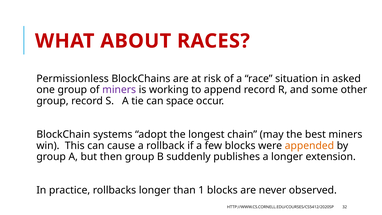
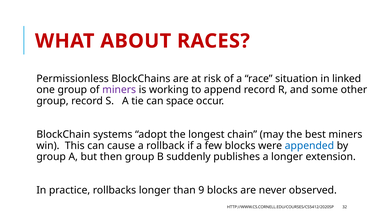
asked: asked -> linked
appended colour: orange -> blue
1: 1 -> 9
